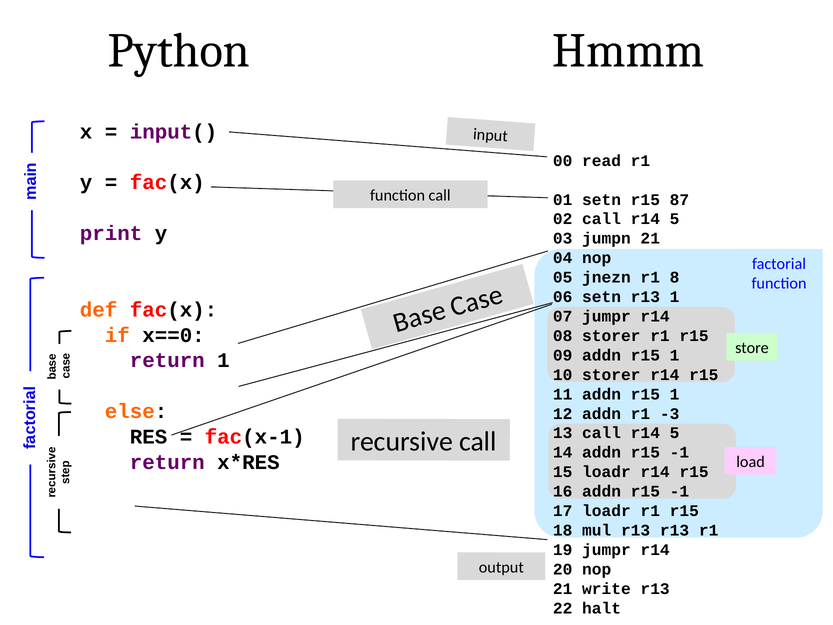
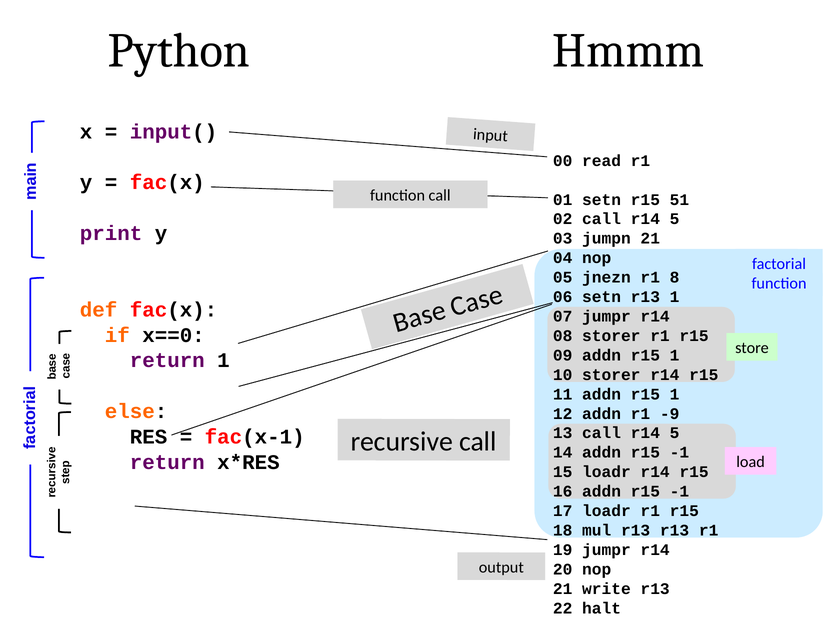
87: 87 -> 51
-3: -3 -> -9
